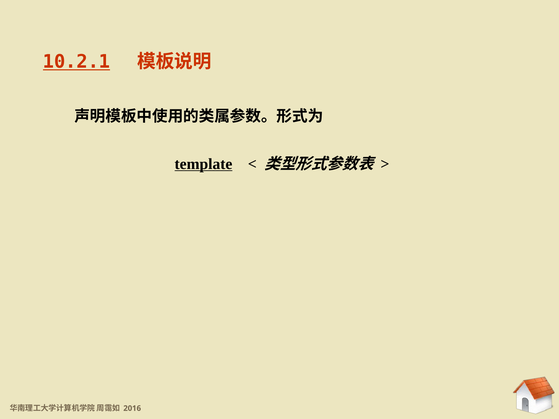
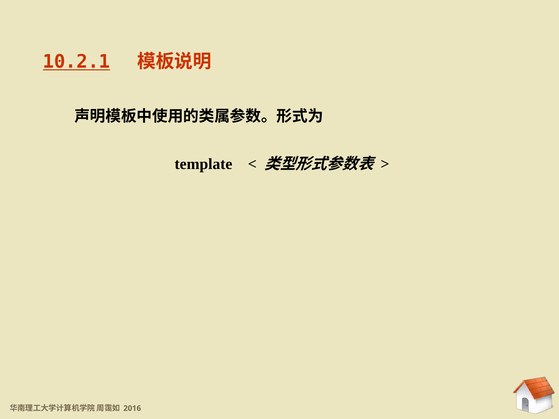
template underline: present -> none
